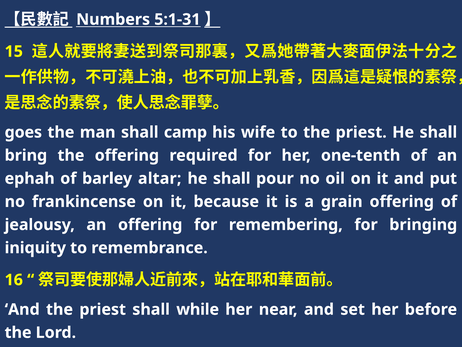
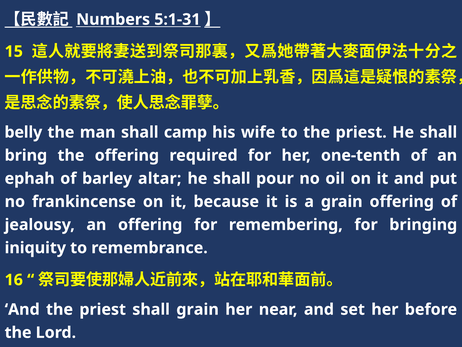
goes: goes -> belly
shall while: while -> grain
